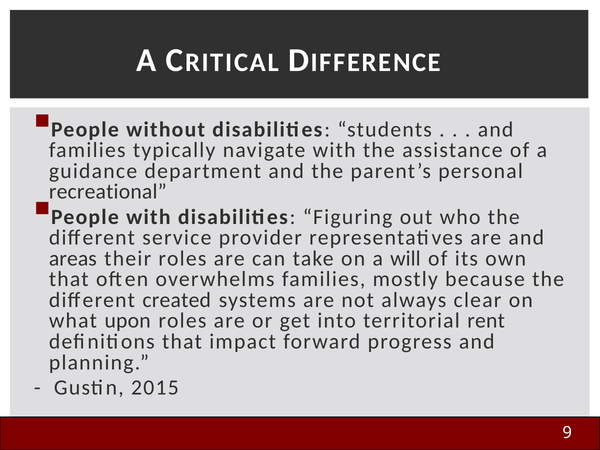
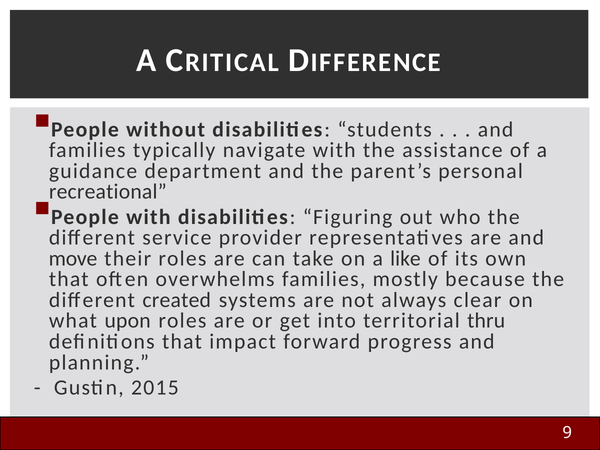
areas: areas -> move
will: will -> like
rent: rent -> thru
